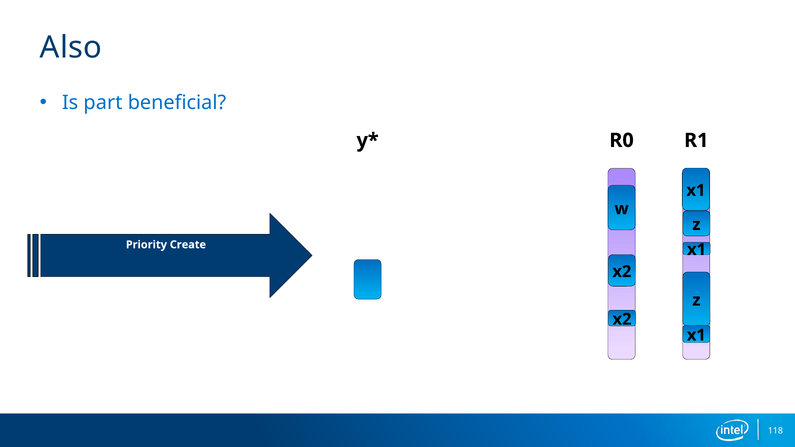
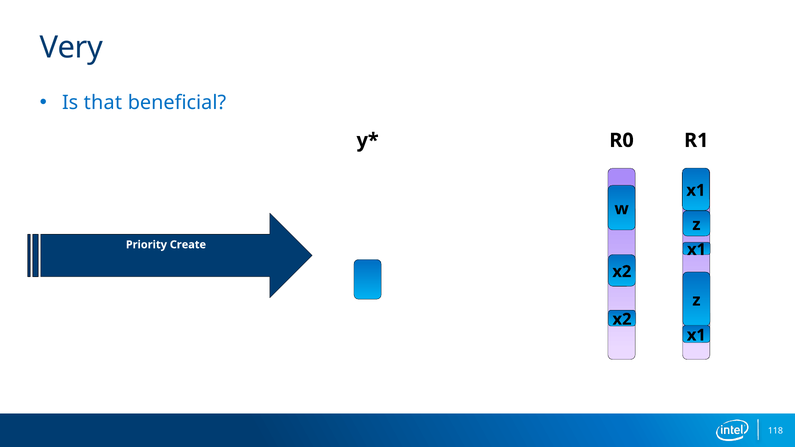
Also: Also -> Very
part: part -> that
